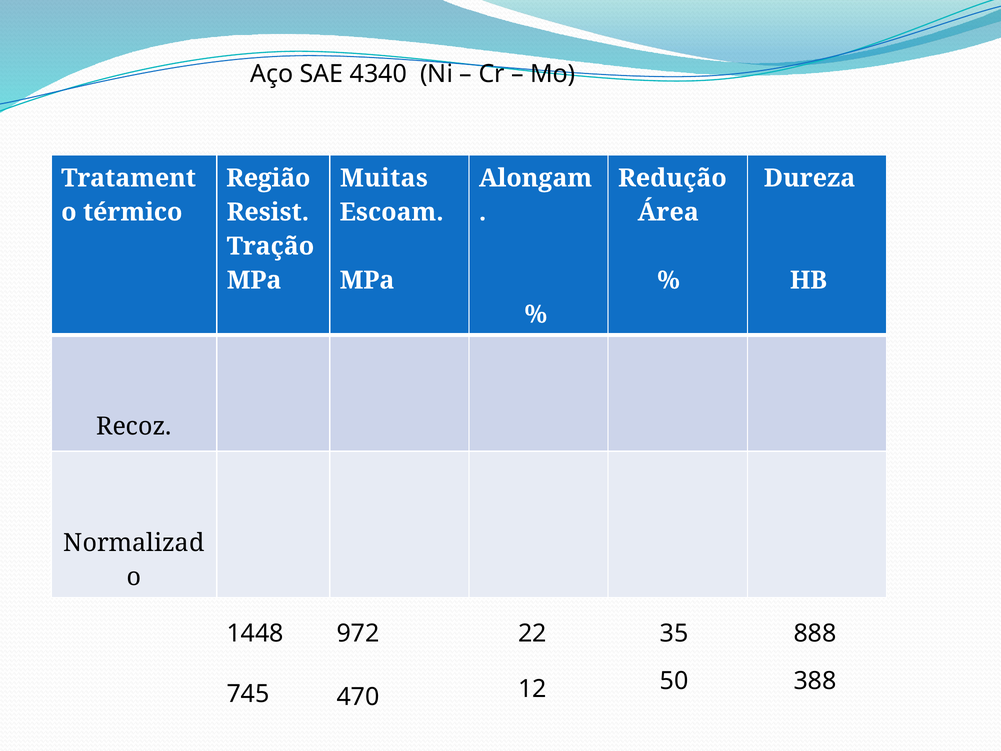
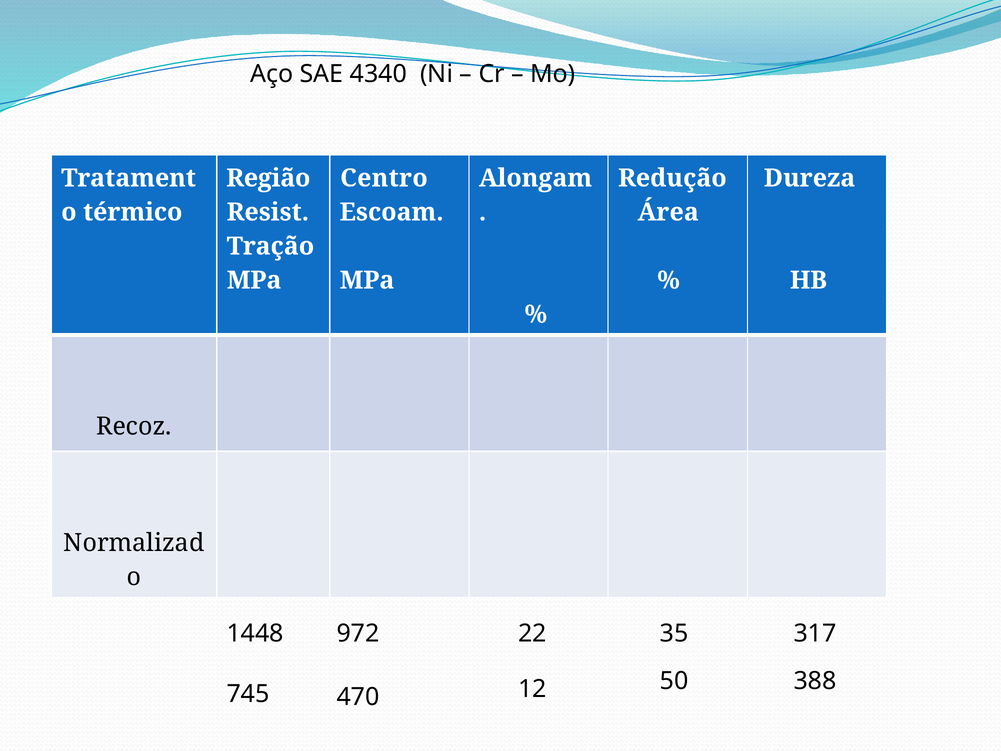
Muitas: Muitas -> Centro
888: 888 -> 317
